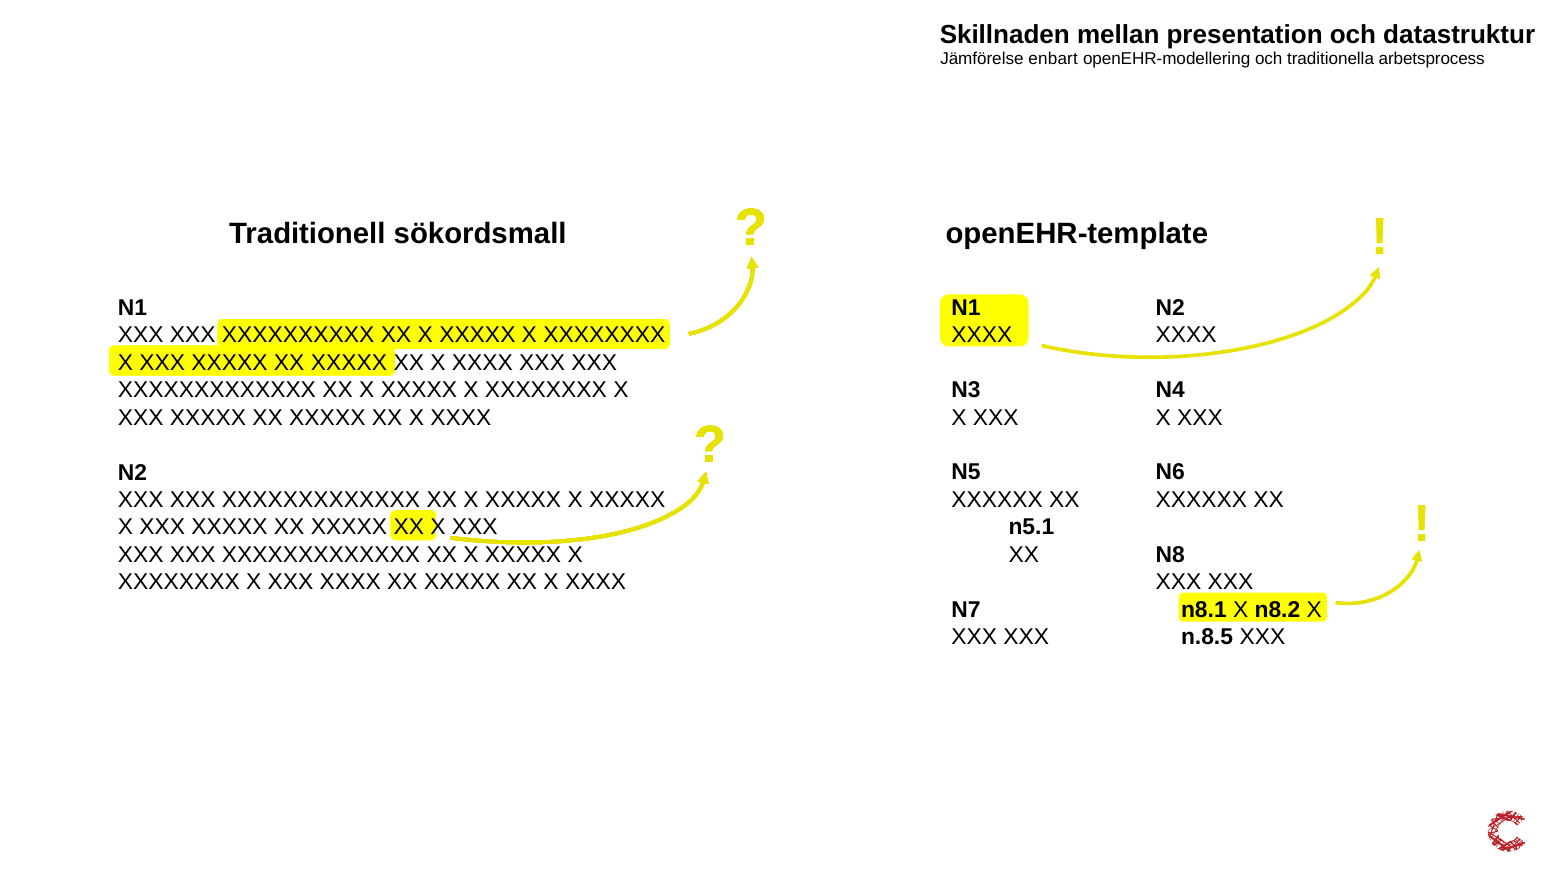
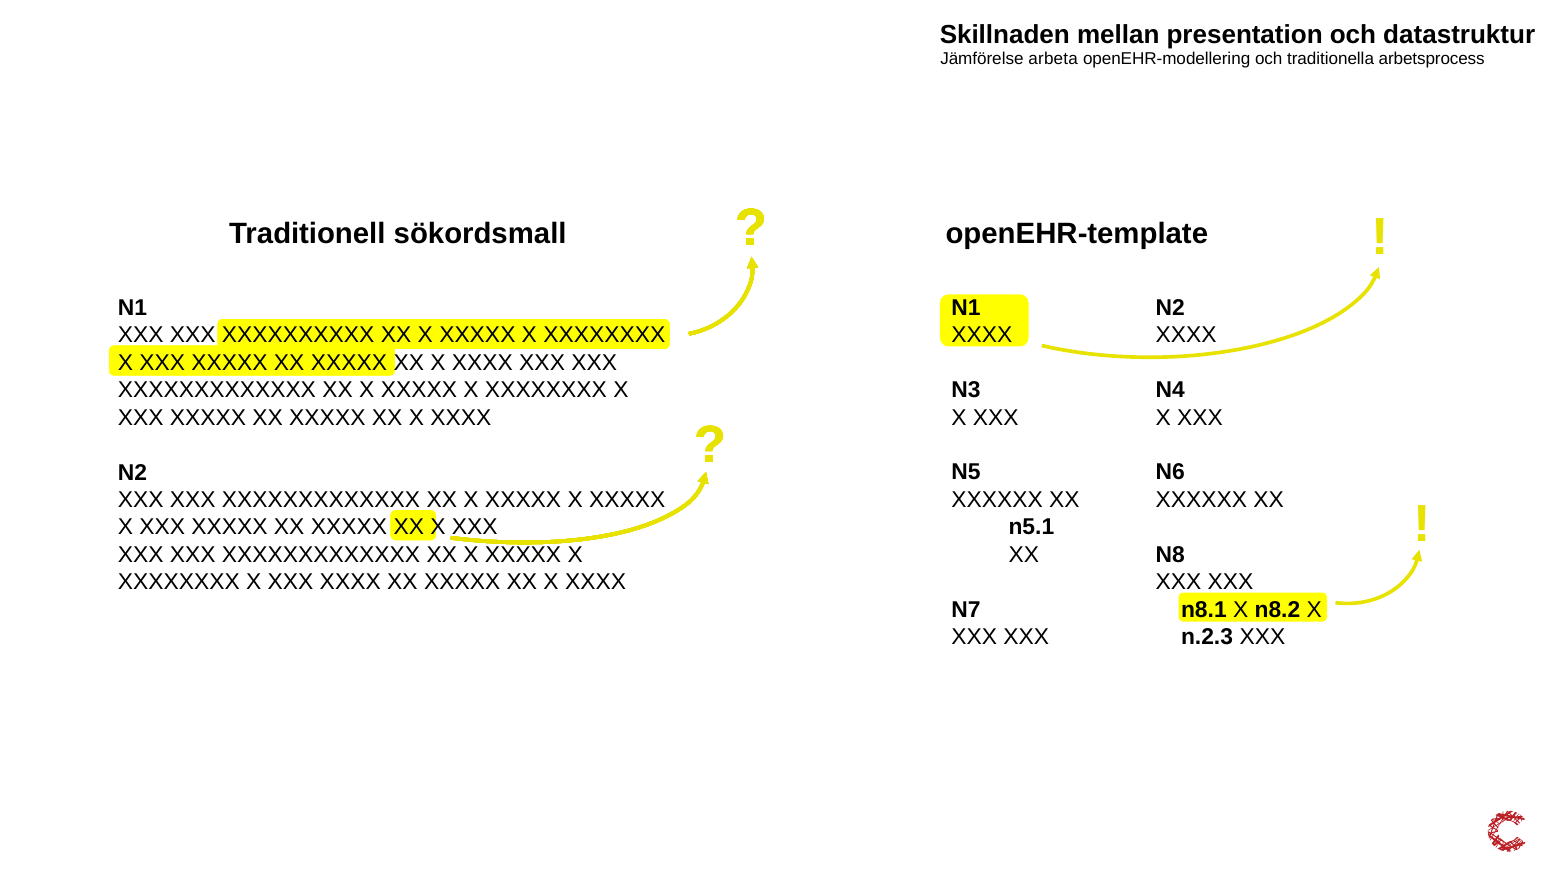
enbart: enbart -> arbeta
n.8.5: n.8.5 -> n.2.3
